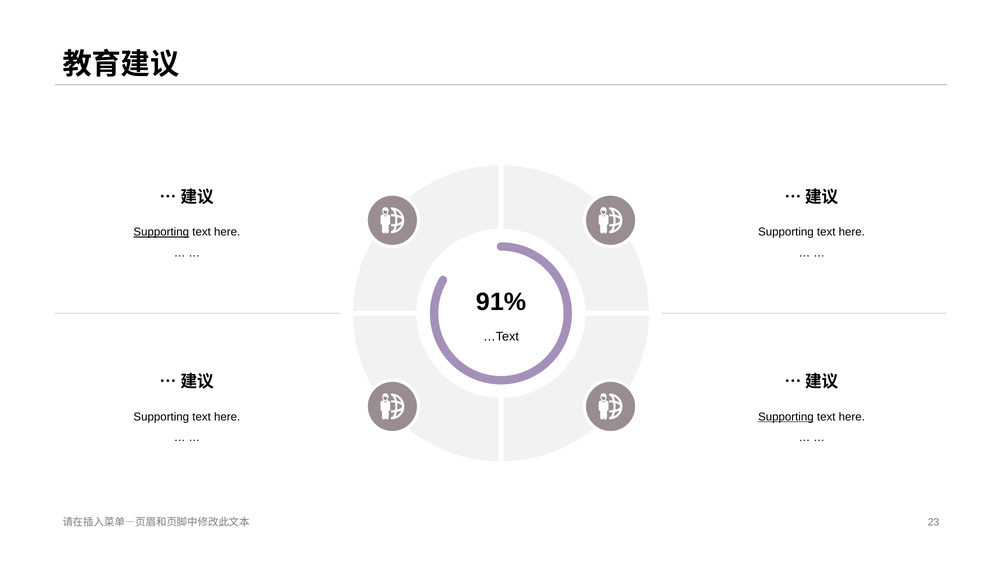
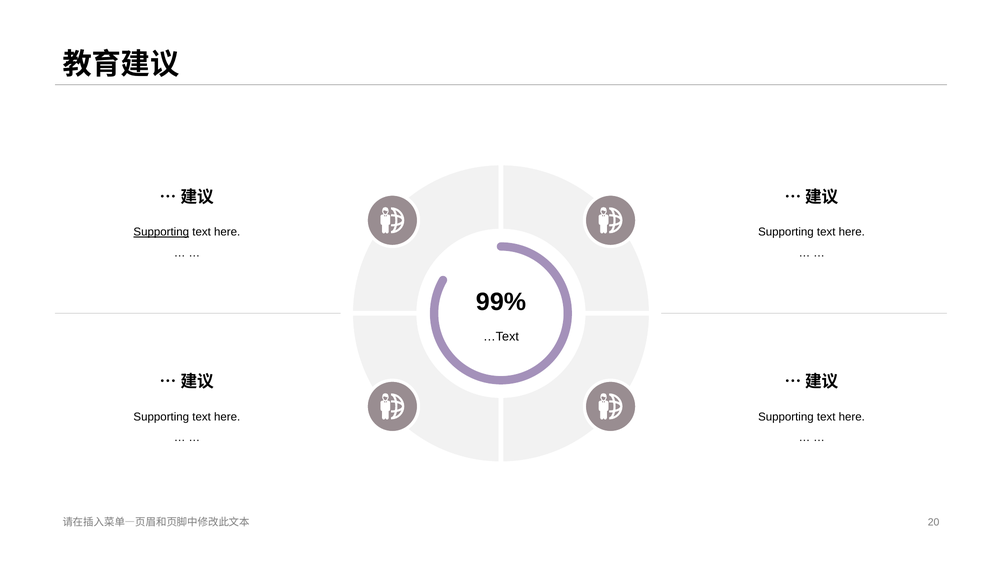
1%: 1% -> 9%
Supporting at (786, 417) underline: present -> none
23: 23 -> 20
